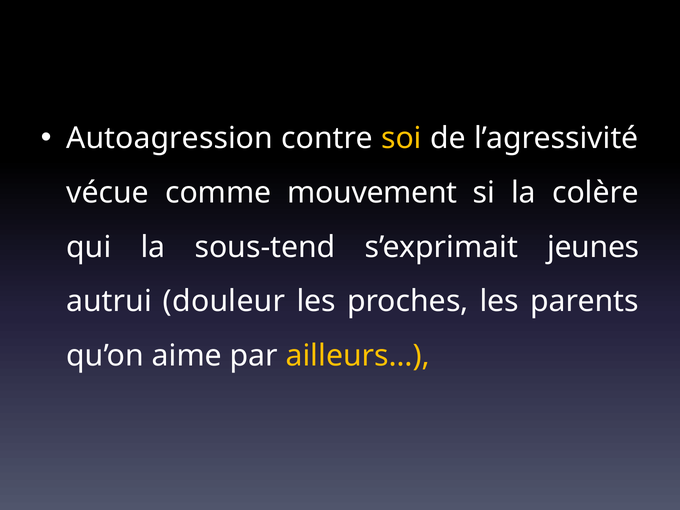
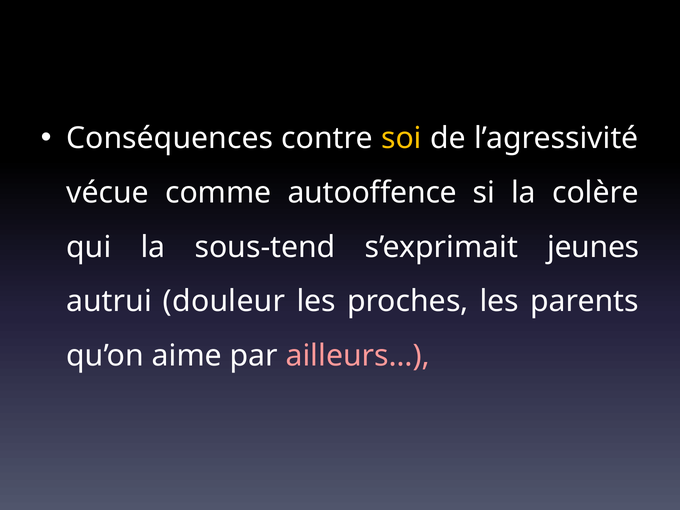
Autoagression: Autoagression -> Conséquences
mouvement: mouvement -> autooffence
ailleurs… colour: yellow -> pink
